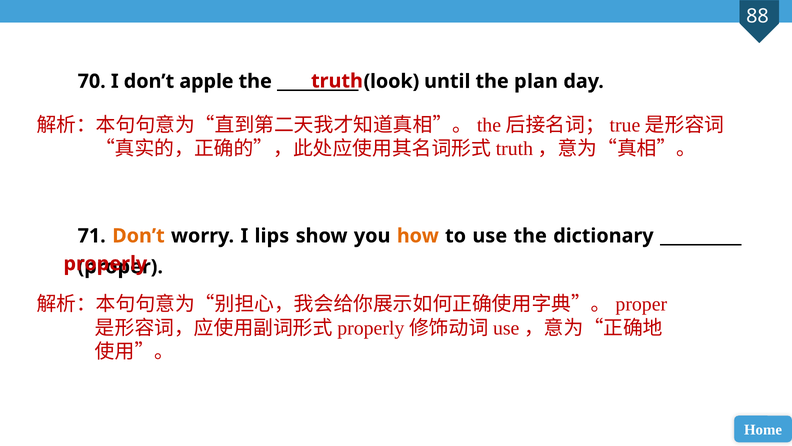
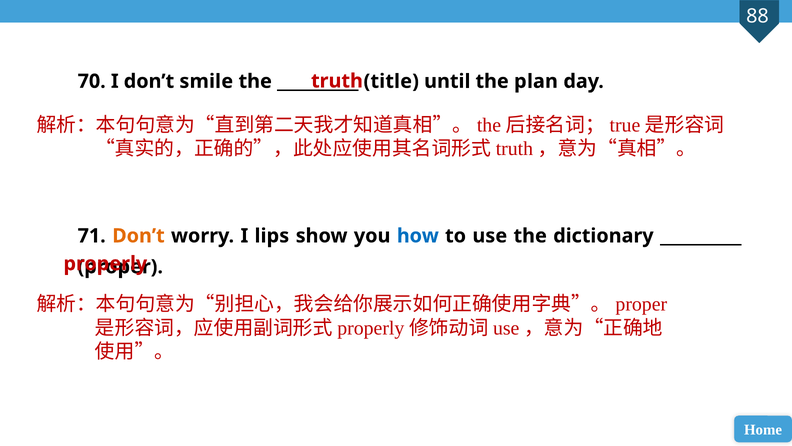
apple: apple -> smile
look: look -> title
how colour: orange -> blue
